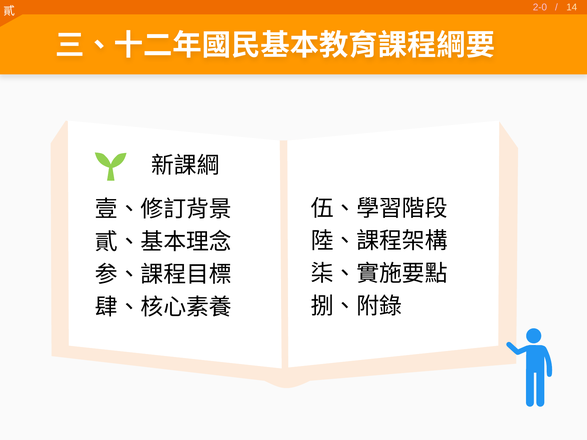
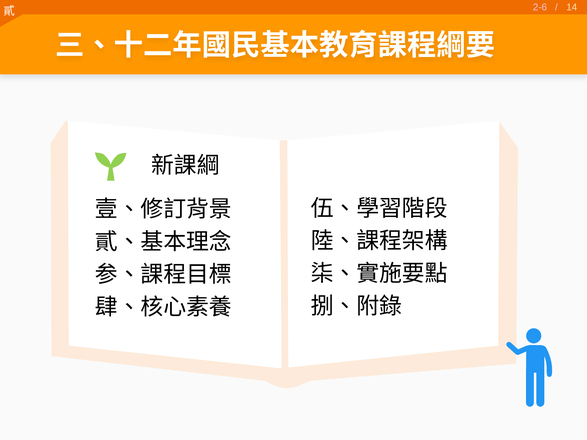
2-0: 2-0 -> 2-6
